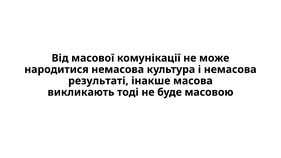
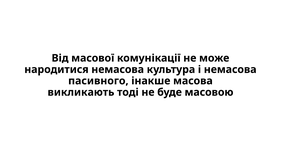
результаті: результаті -> пасивного
